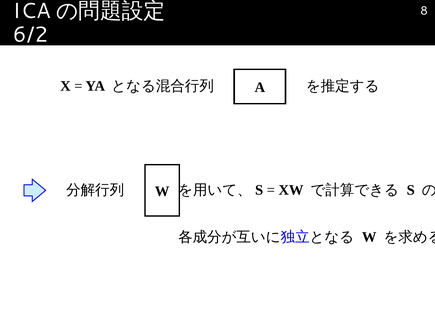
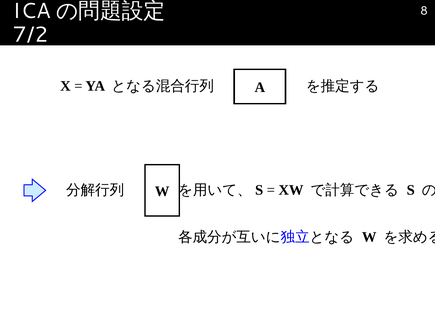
6/2: 6/2 -> 7/2
